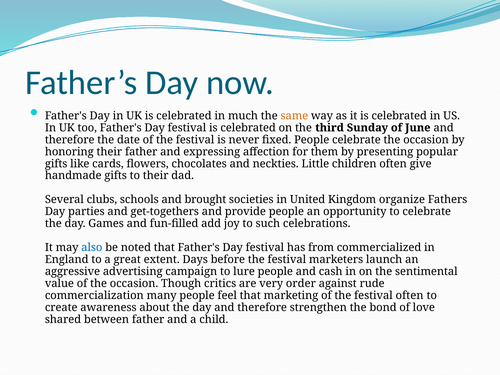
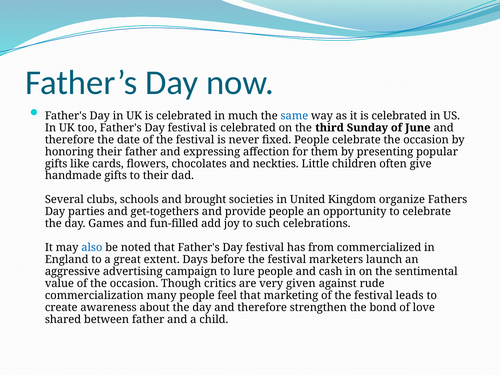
same colour: orange -> blue
order: order -> given
festival often: often -> leads
